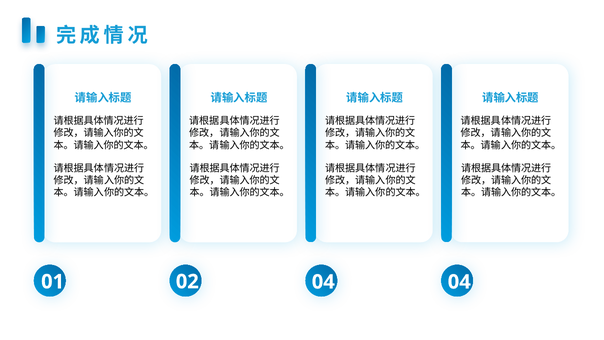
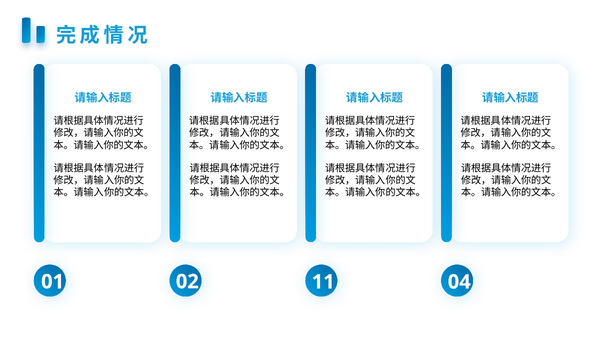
02 04: 04 -> 11
